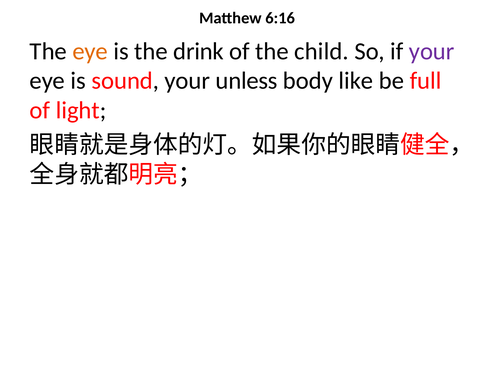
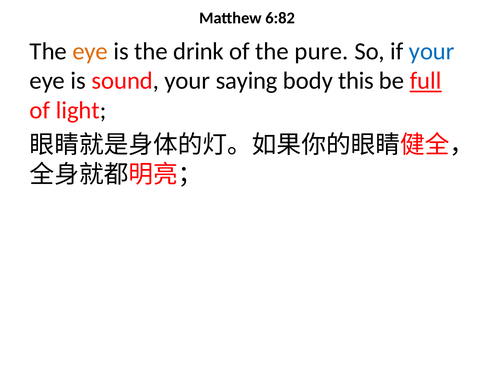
6:16: 6:16 -> 6:82
child: child -> pure
your at (432, 51) colour: purple -> blue
unless: unless -> saying
like: like -> this
full underline: none -> present
